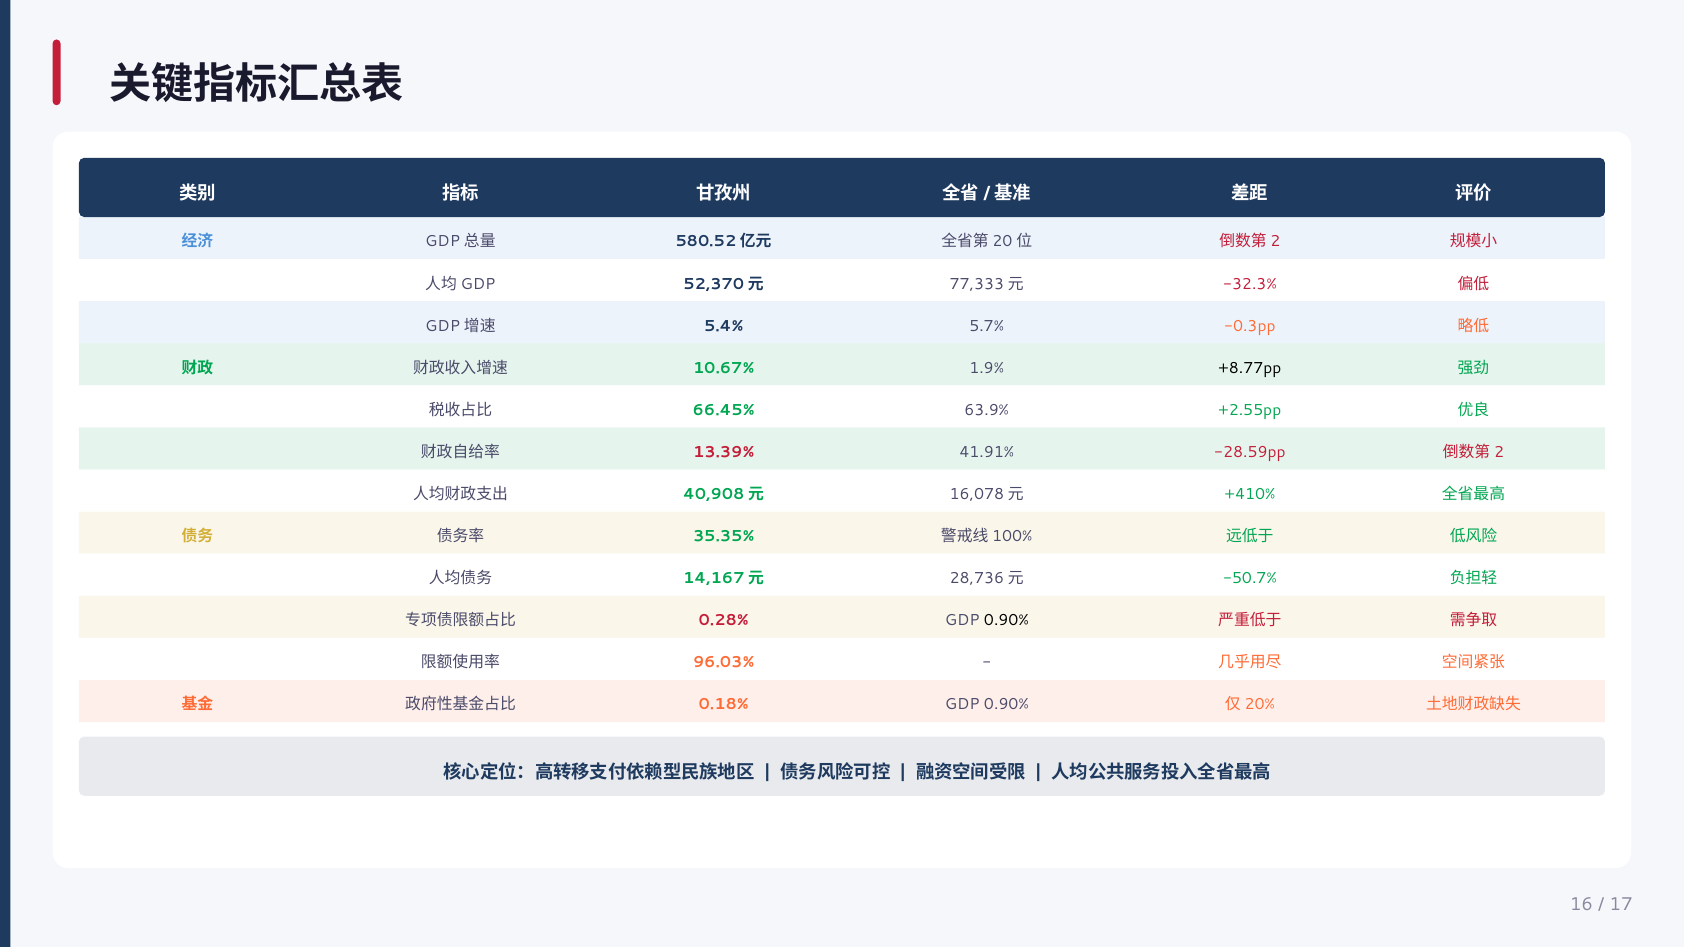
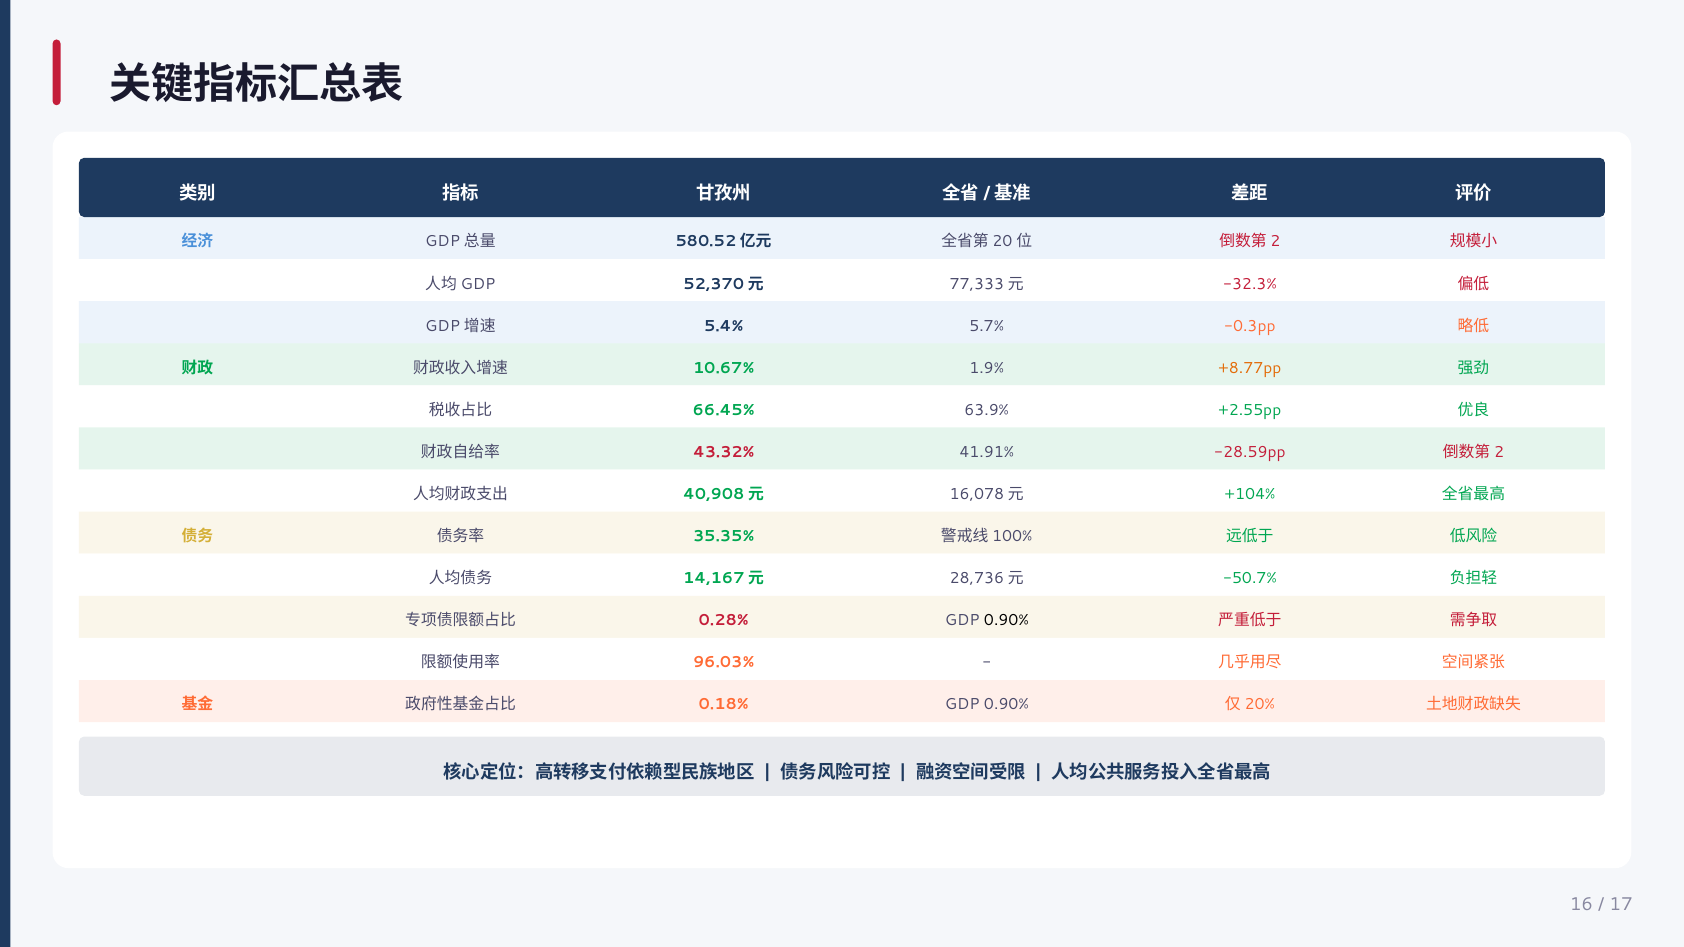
+8.77pp colour: black -> orange
13.39%: 13.39% -> 43.32%
+410%: +410% -> +104%
